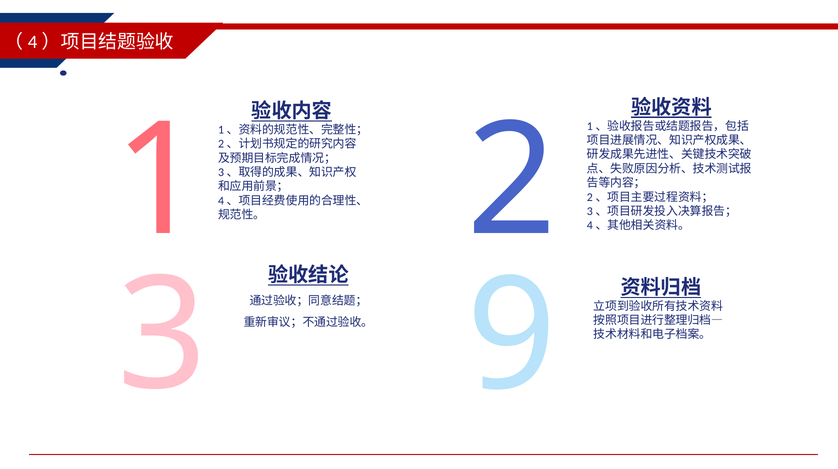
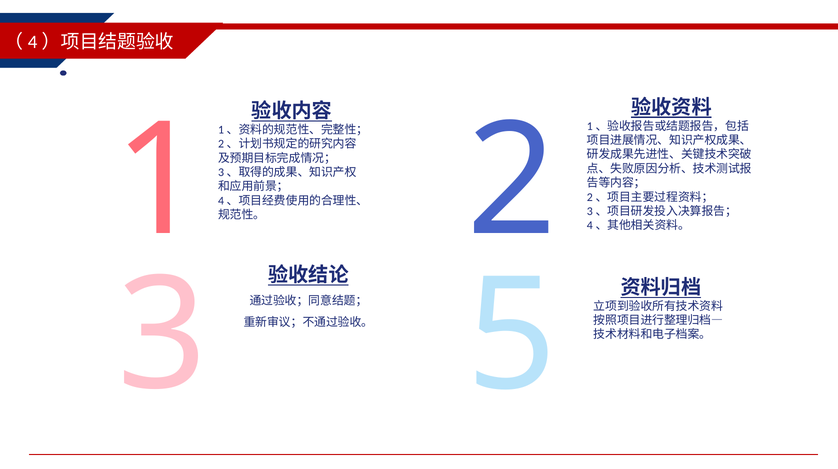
9: 9 -> 5
